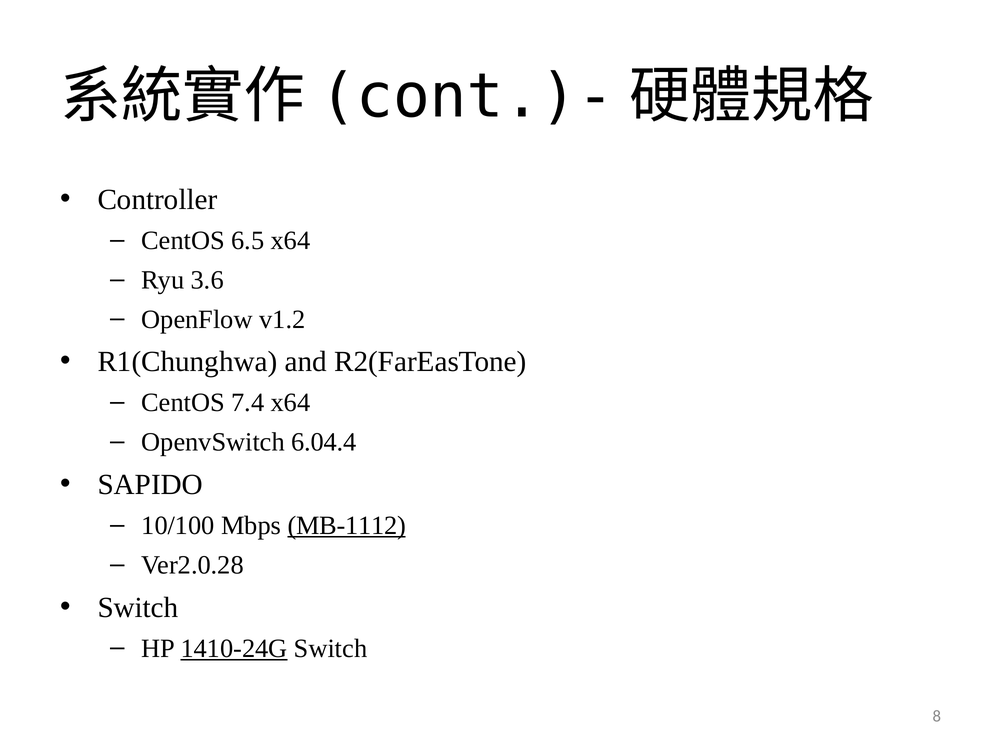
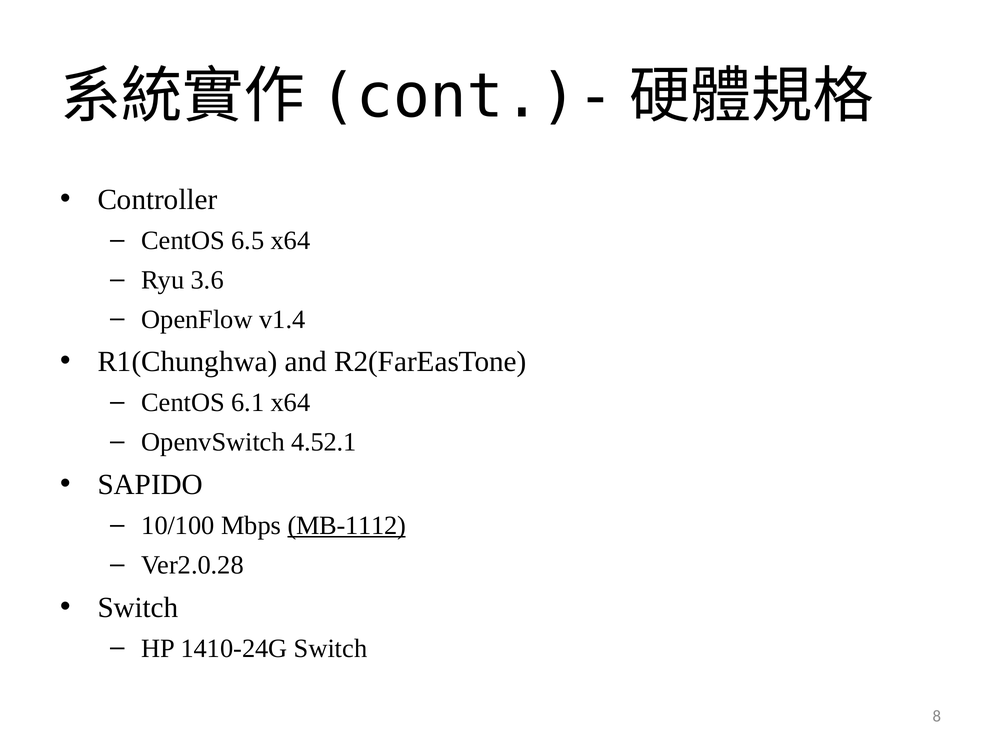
v1.2: v1.2 -> v1.4
7.4: 7.4 -> 6.1
6.04.4: 6.04.4 -> 4.52.1
1410-24G underline: present -> none
